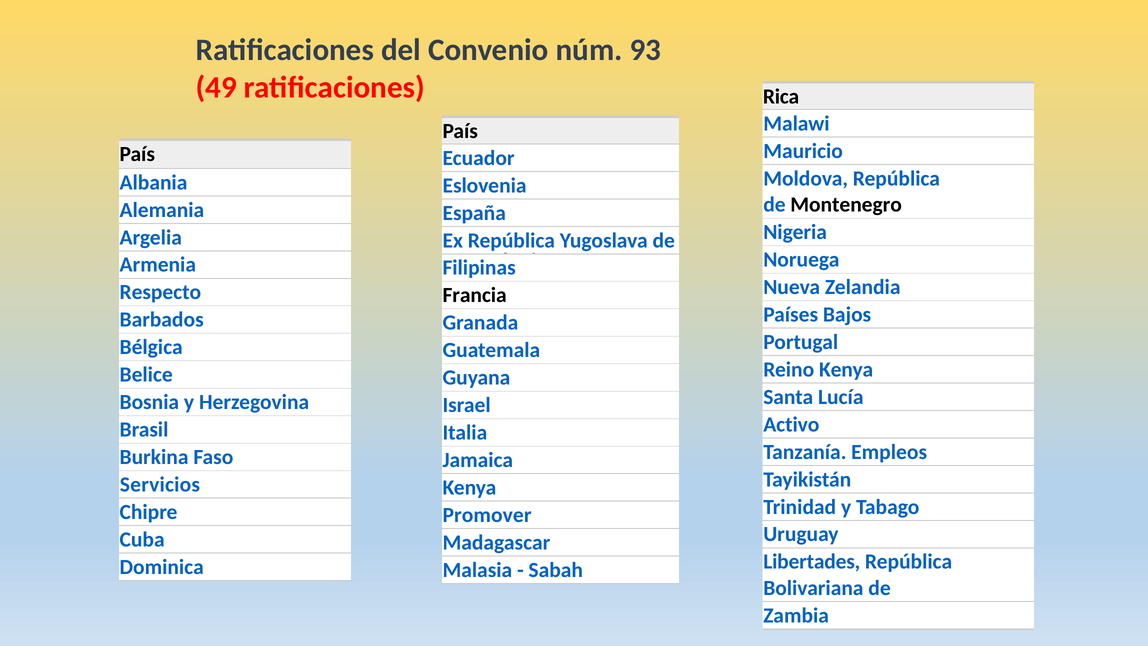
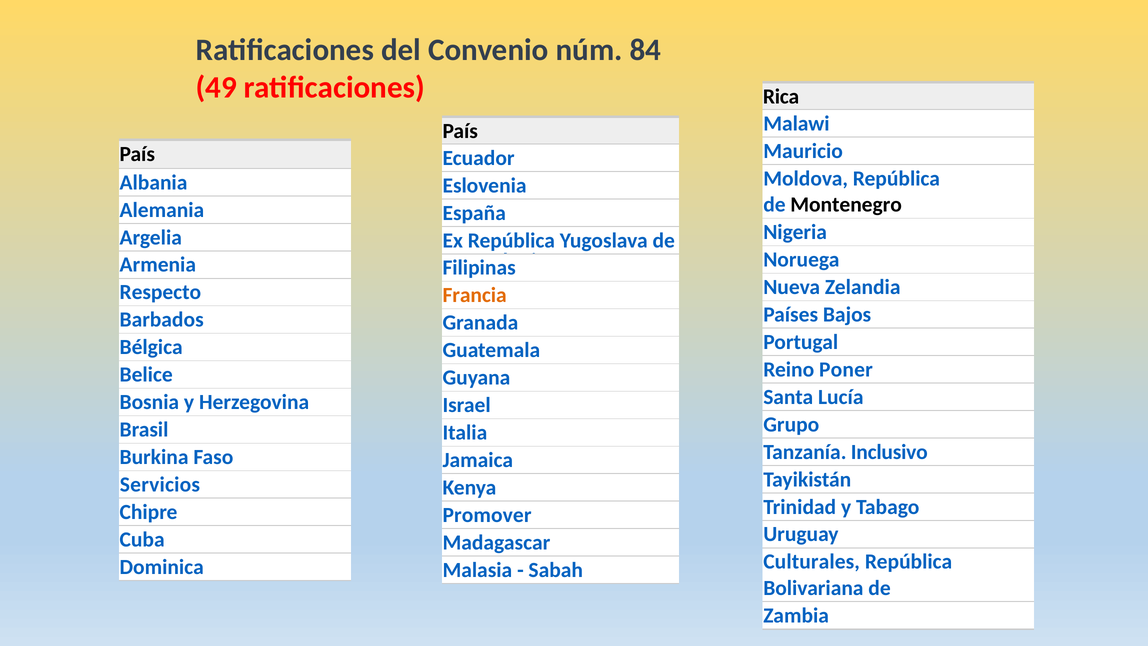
93: 93 -> 84
Francia colour: black -> orange
Reino Kenya: Kenya -> Poner
Activo: Activo -> Grupo
Empleos: Empleos -> Inclusivo
Libertades: Libertades -> Culturales
